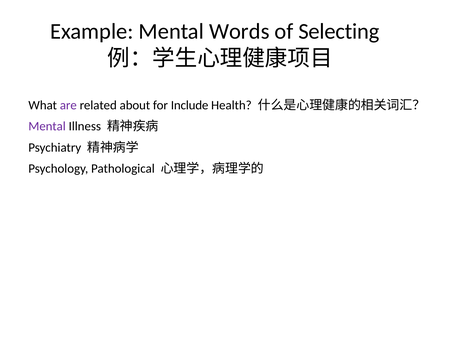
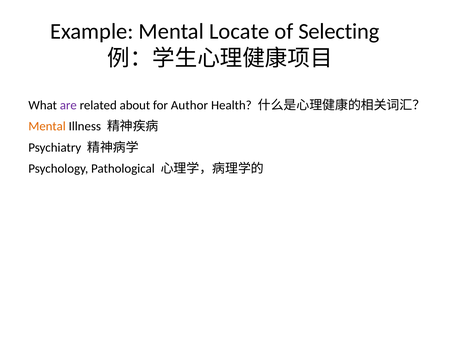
Words: Words -> Locate
Include: Include -> Author
Mental at (47, 126) colour: purple -> orange
